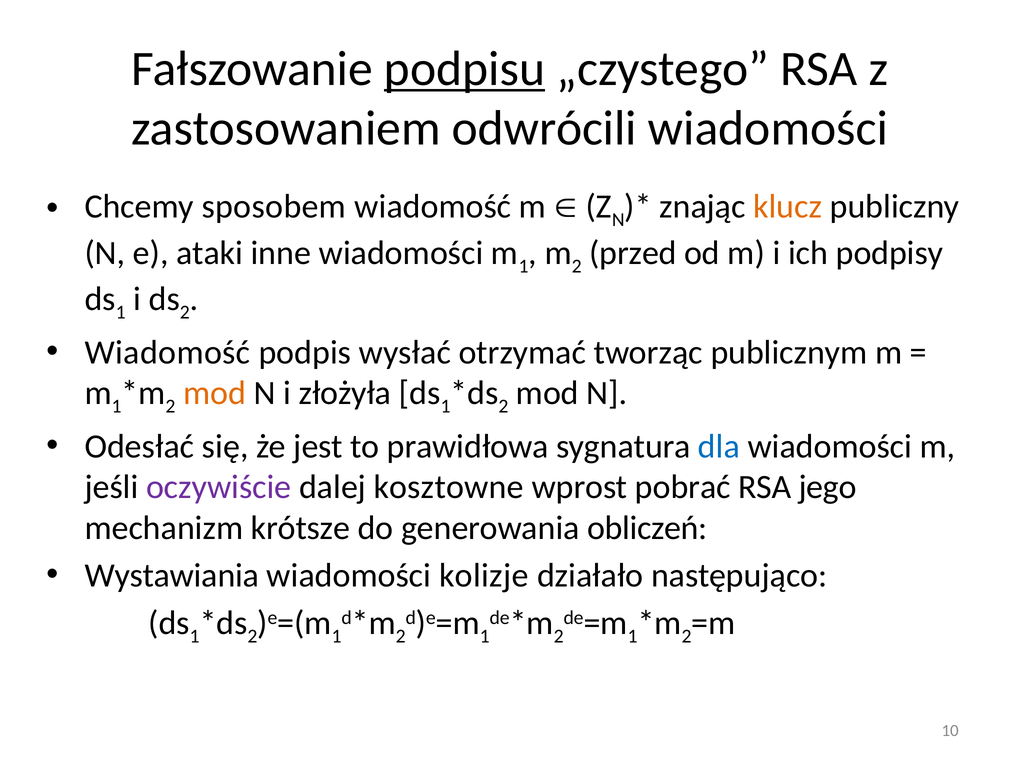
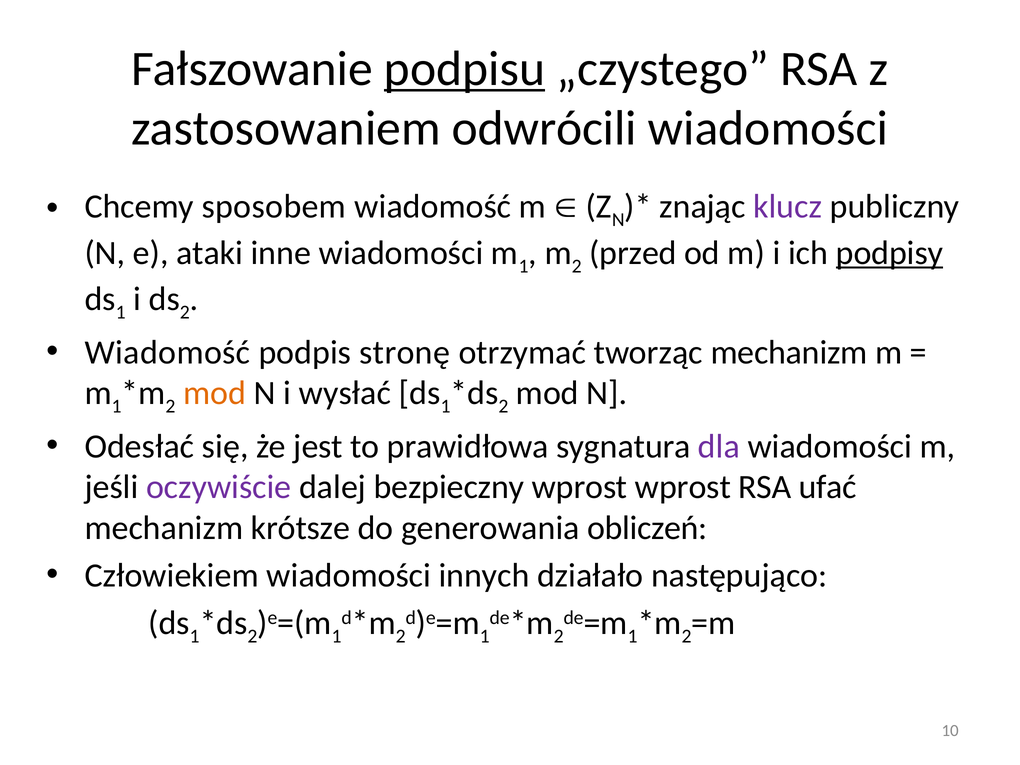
klucz colour: orange -> purple
podpisy underline: none -> present
wysłać: wysłać -> stronę
tworząc publicznym: publicznym -> mechanizm
złożyła: złożyła -> wysłać
dla colour: blue -> purple
kosztowne: kosztowne -> bezpieczny
wprost pobrać: pobrać -> wprost
jego: jego -> ufać
Wystawiania: Wystawiania -> Człowiekiem
kolizje: kolizje -> innych
